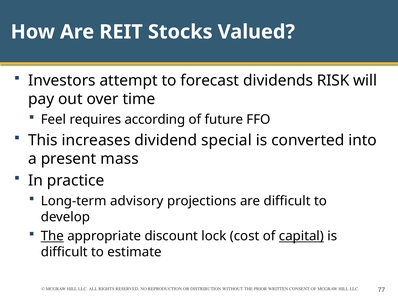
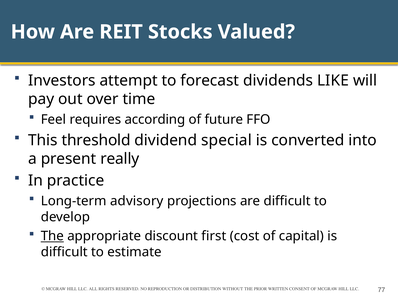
RISK: RISK -> LIKE
increases: increases -> threshold
mass: mass -> really
lock: lock -> first
capital underline: present -> none
